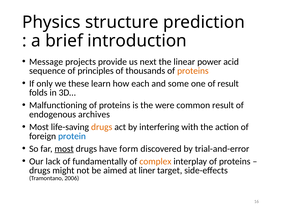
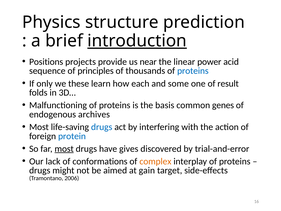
introduction underline: none -> present
Message: Message -> Positions
next: next -> near
proteins at (193, 71) colour: orange -> blue
were: were -> basis
common result: result -> genes
drugs at (102, 127) colour: orange -> blue
form: form -> gives
fundamentally: fundamentally -> conformations
liner: liner -> gain
